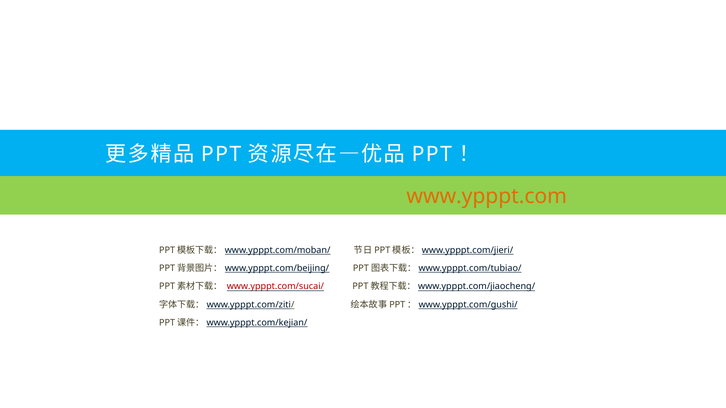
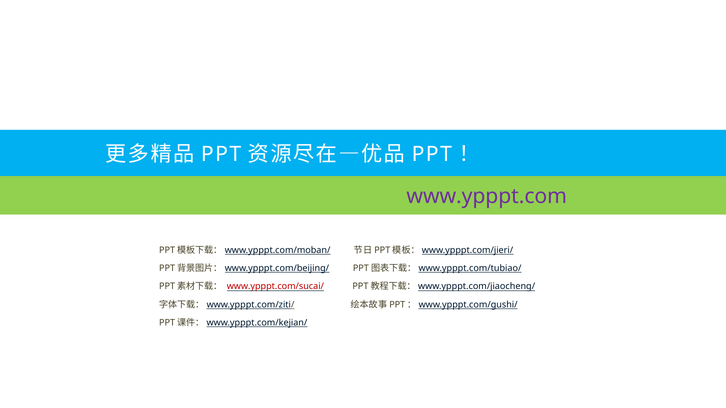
www.ypppt.com colour: orange -> purple
